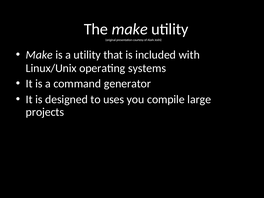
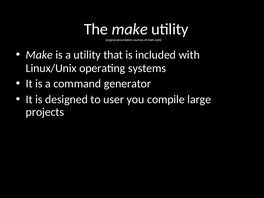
uses: uses -> user
